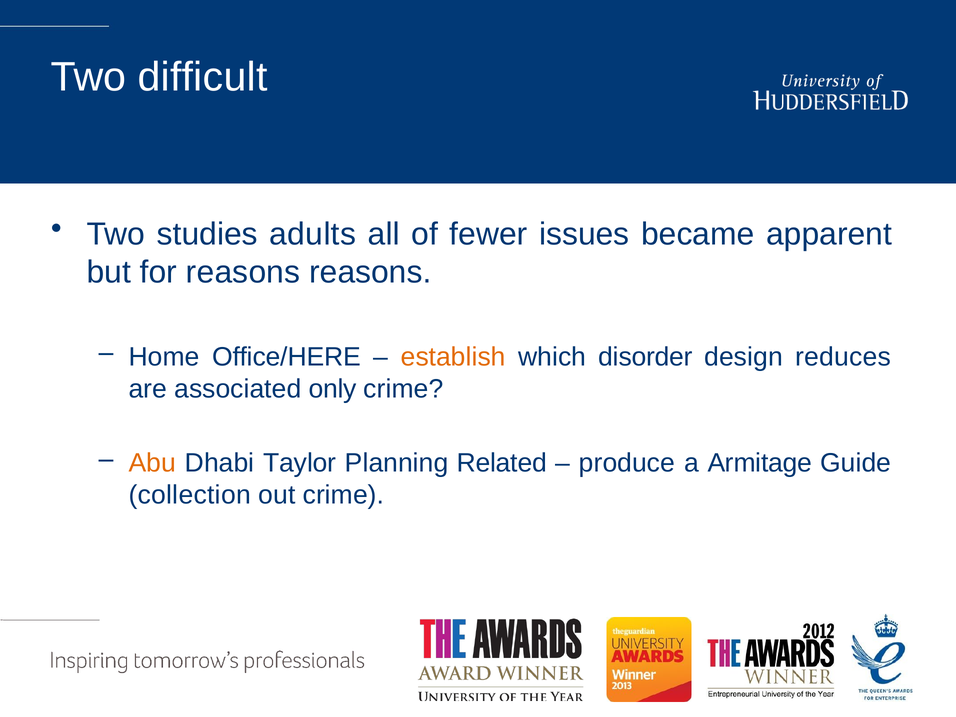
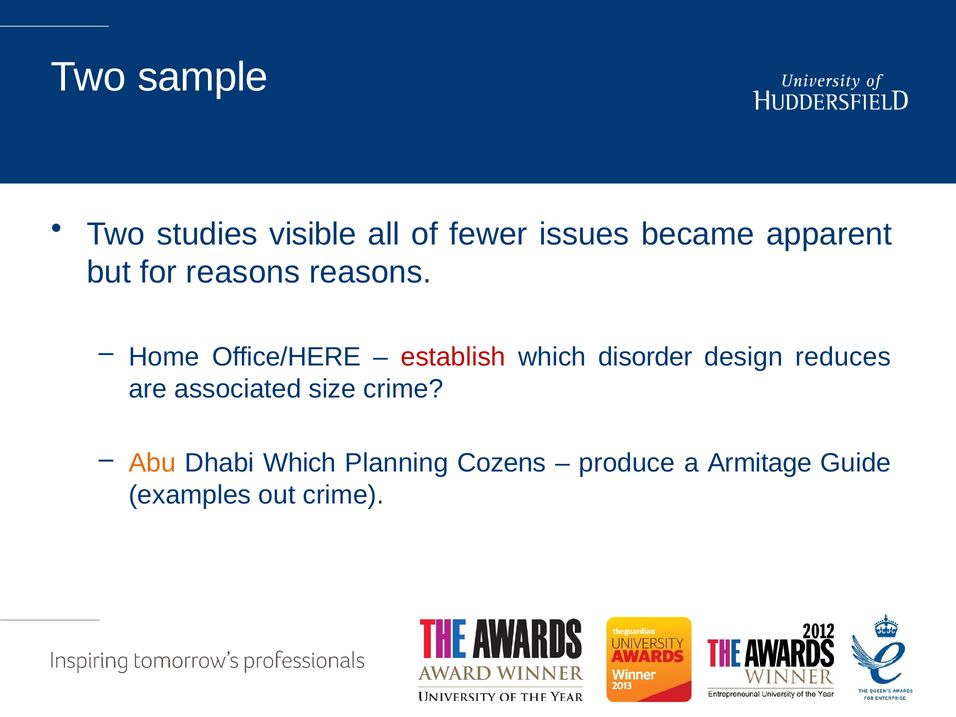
difficult: difficult -> sample
adults: adults -> visible
establish colour: orange -> red
only: only -> size
Dhabi Taylor: Taylor -> Which
Related: Related -> Cozens
collection: collection -> examples
